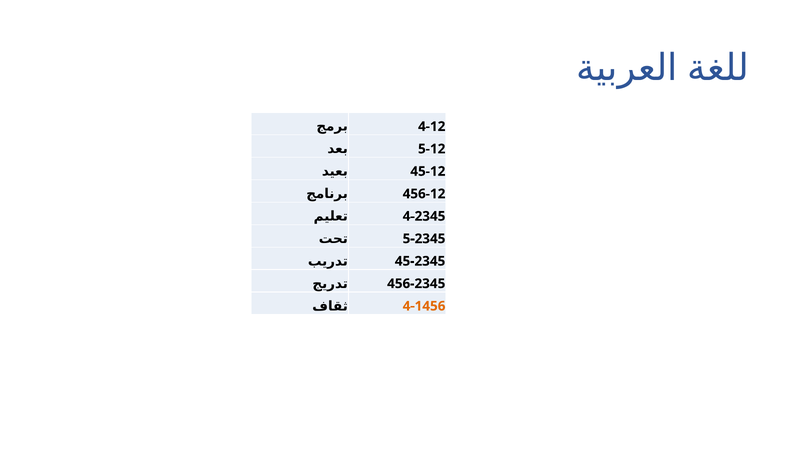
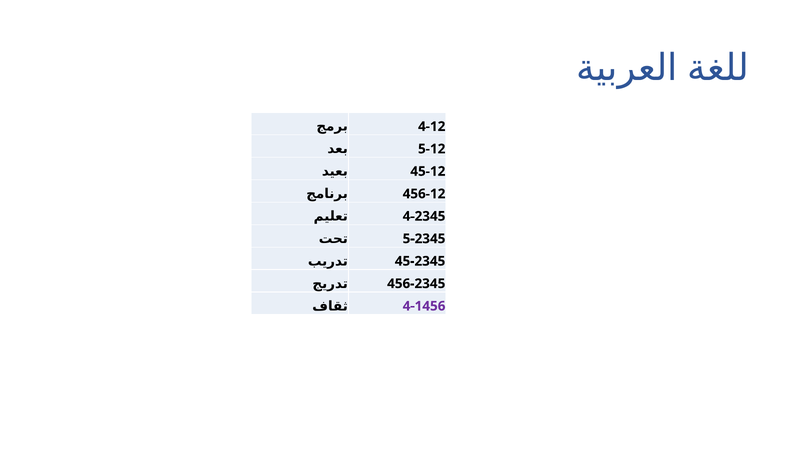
4-1456 colour: orange -> purple
